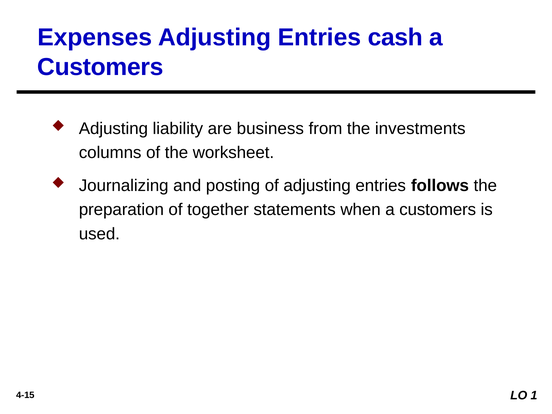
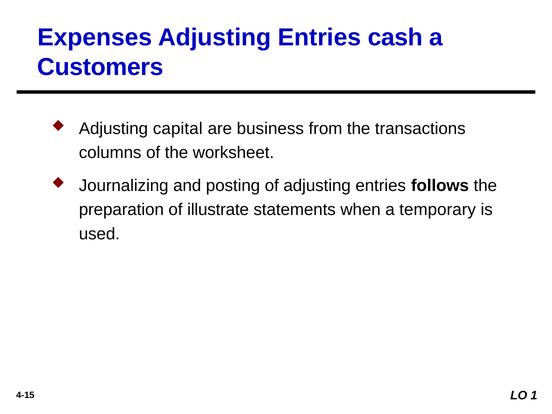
liability: liability -> capital
investments: investments -> transactions
together: together -> illustrate
when a customers: customers -> temporary
